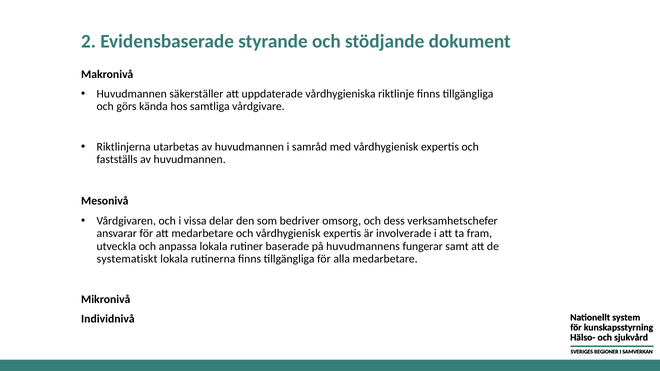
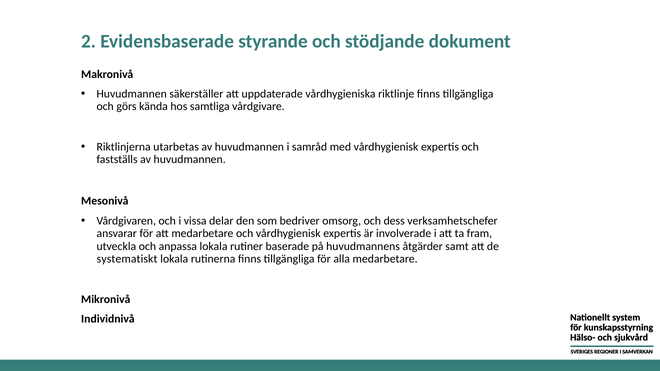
fungerar: fungerar -> åtgärder
